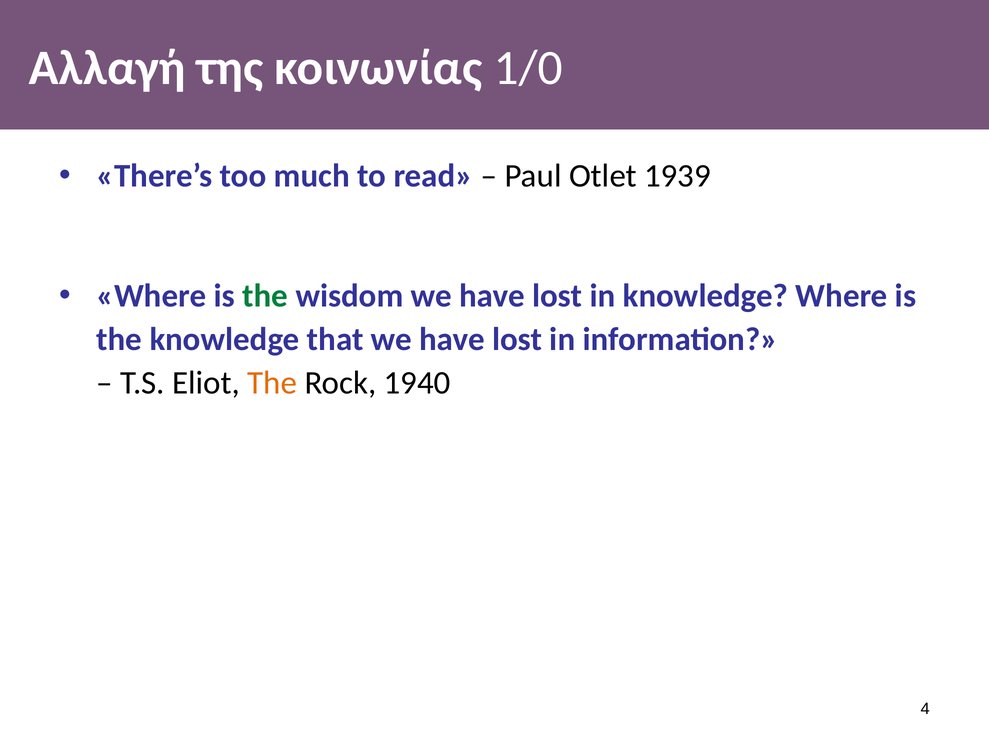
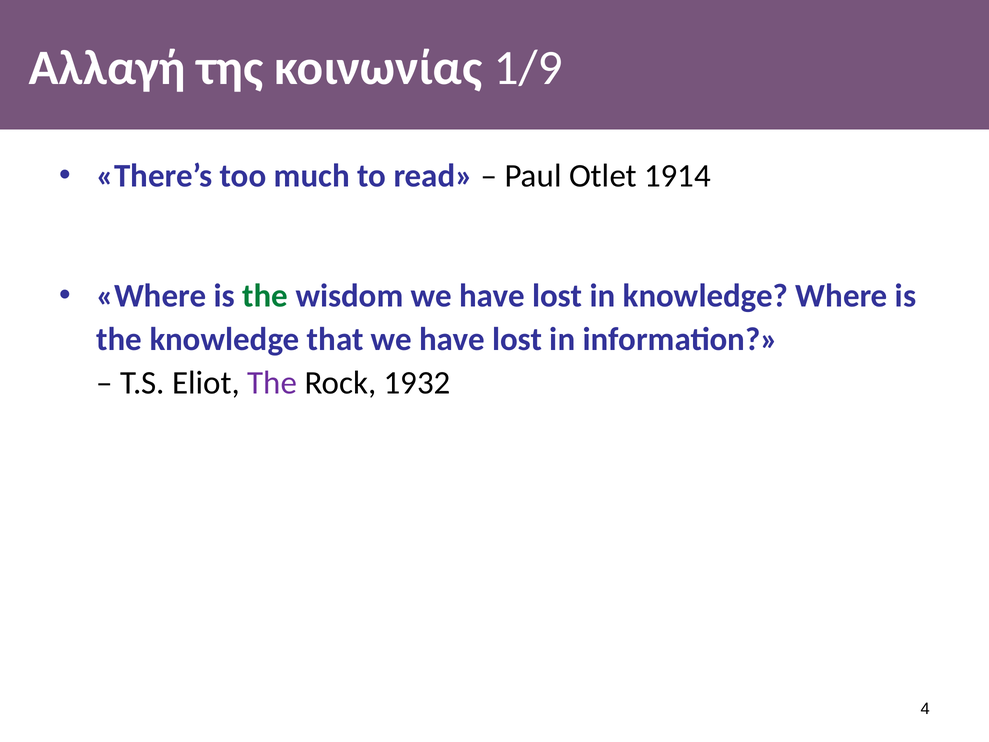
1/0: 1/0 -> 1/9
1939: 1939 -> 1914
The at (272, 383) colour: orange -> purple
1940: 1940 -> 1932
